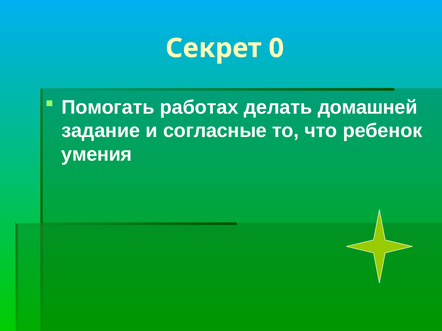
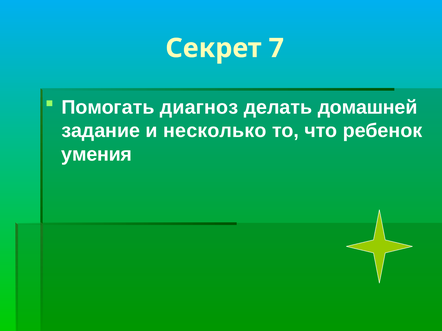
0: 0 -> 7
работах: работах -> диагноз
согласные: согласные -> несколько
